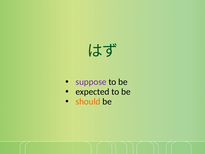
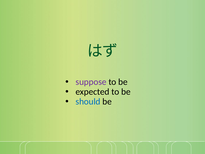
should colour: orange -> blue
